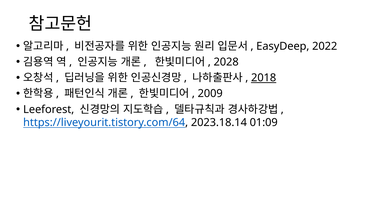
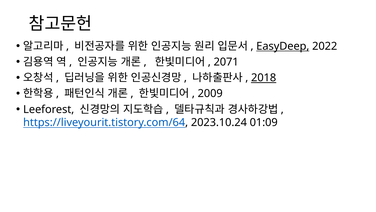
EasyDeep underline: none -> present
2028: 2028 -> 2071
2023.18.14: 2023.18.14 -> 2023.10.24
